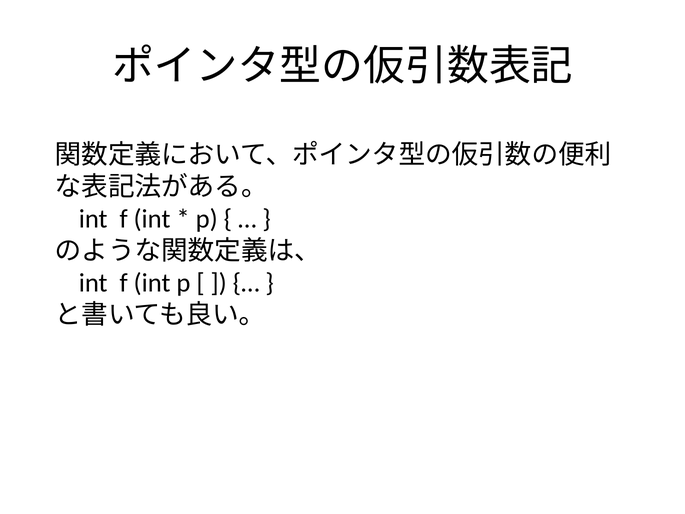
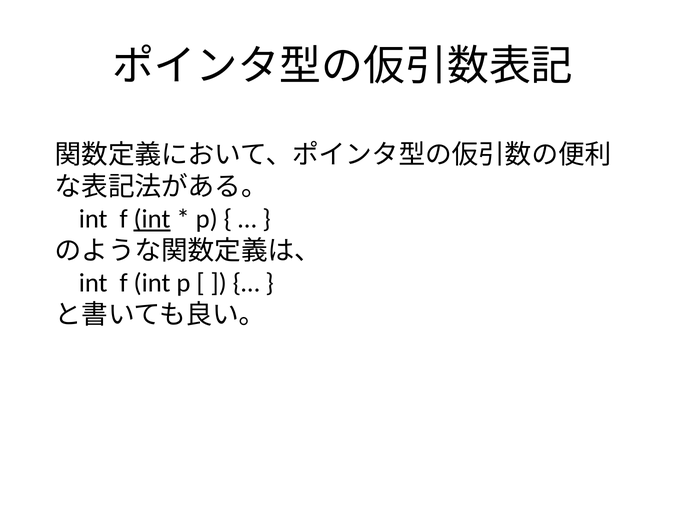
int at (152, 219) underline: none -> present
